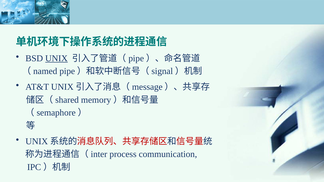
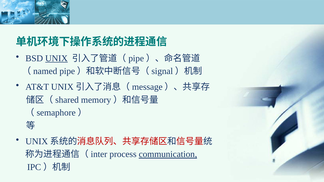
communication underline: none -> present
